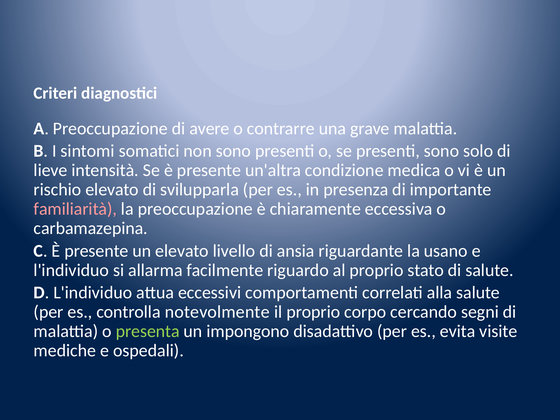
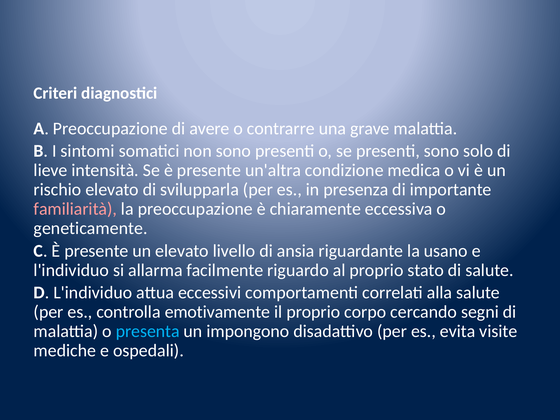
carbamazepina: carbamazepina -> geneticamente
notevolmente: notevolmente -> emotivamente
presenta colour: light green -> light blue
